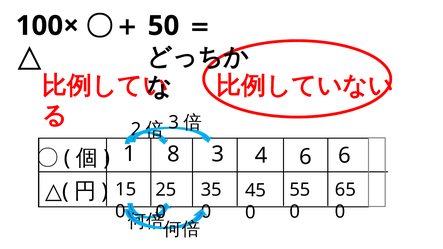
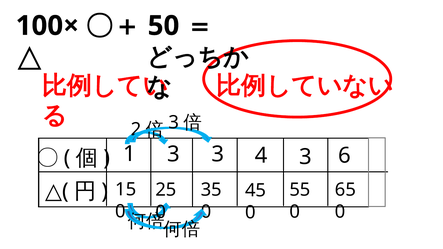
1 8: 8 -> 3
4 6: 6 -> 3
